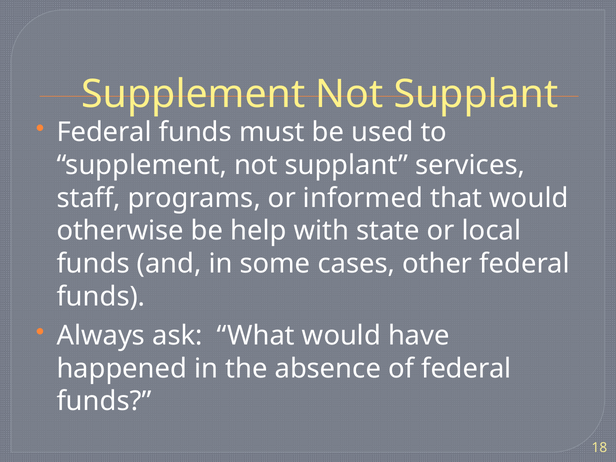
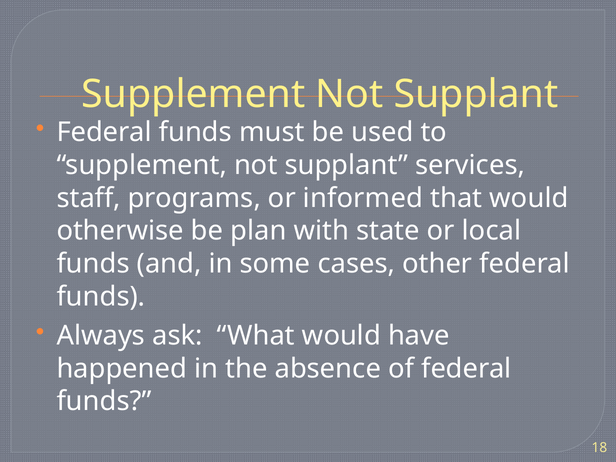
help: help -> plan
